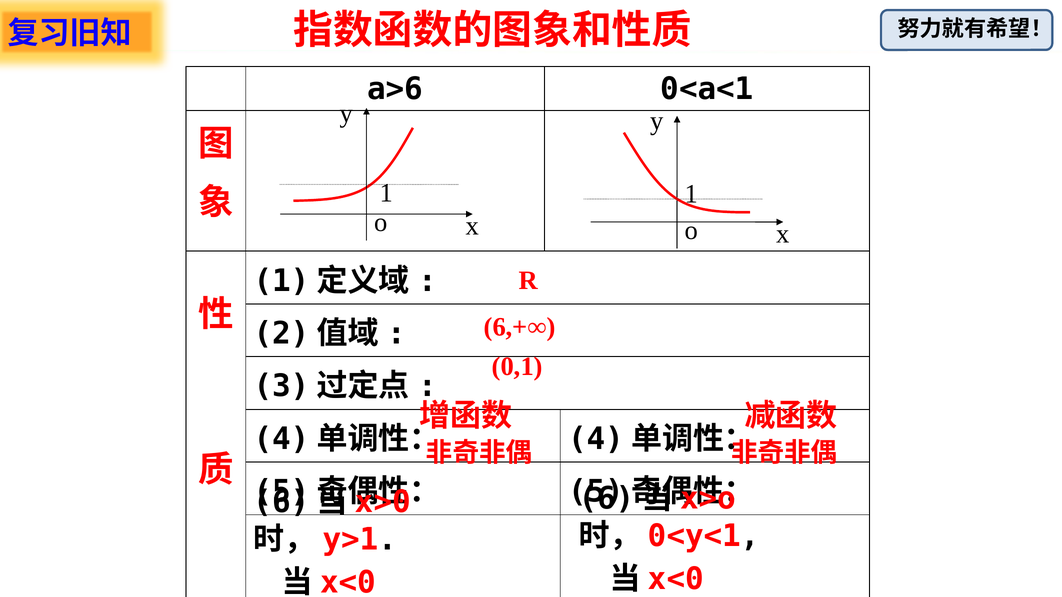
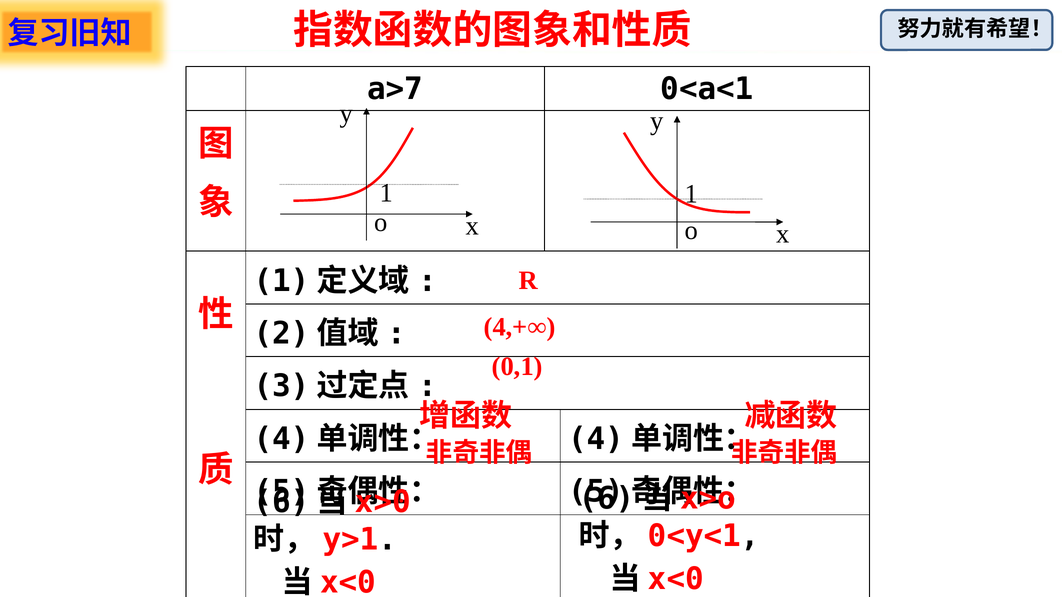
a>6: a>6 -> a>7
6,+∞: 6,+∞ -> 4,+∞
